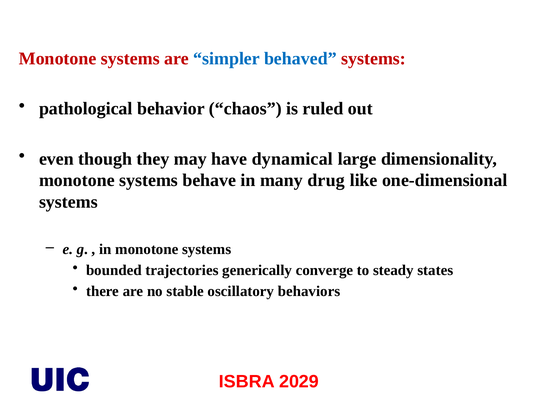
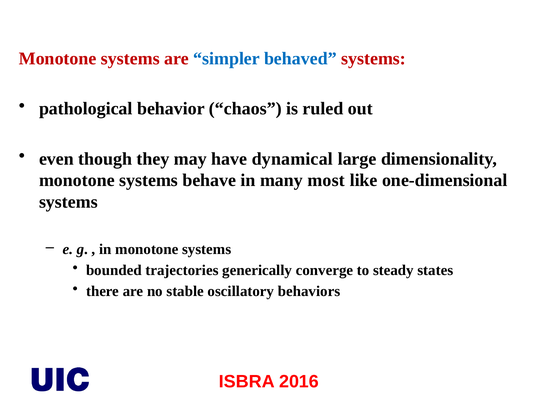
drug: drug -> most
2029: 2029 -> 2016
